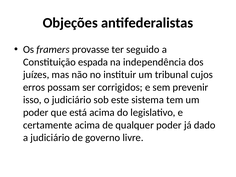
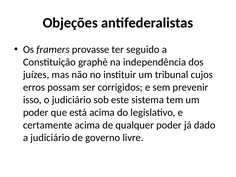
espada: espada -> graphè
